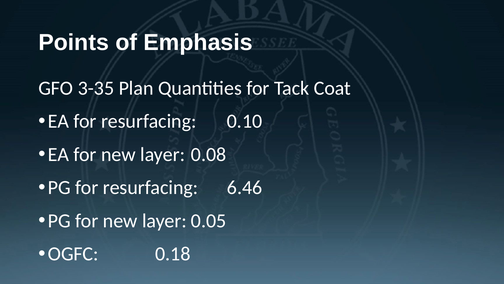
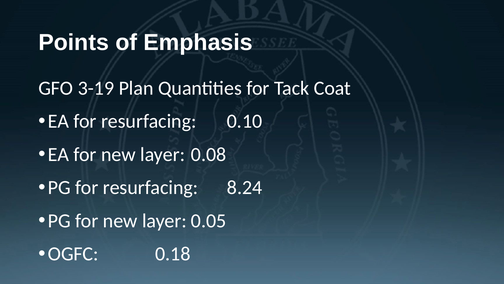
3-35: 3-35 -> 3-19
6.46: 6.46 -> 8.24
